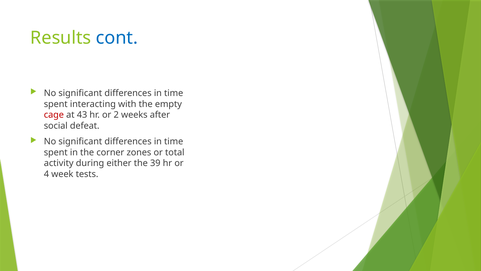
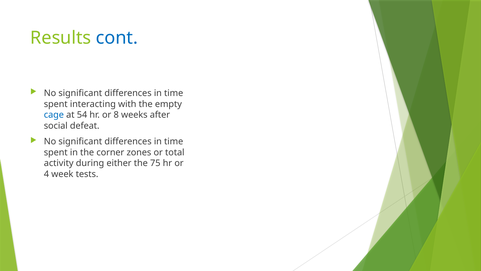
cage colour: red -> blue
43: 43 -> 54
2: 2 -> 8
39: 39 -> 75
